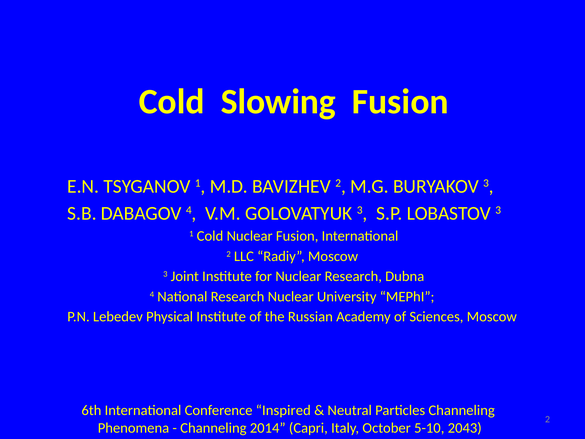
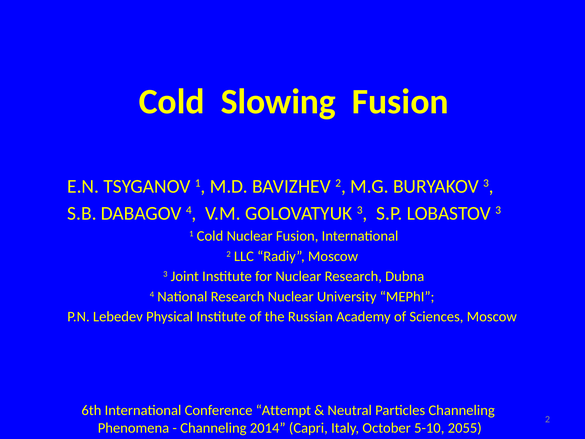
Inspired: Inspired -> Attempt
2043: 2043 -> 2055
